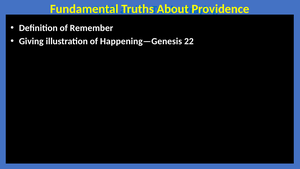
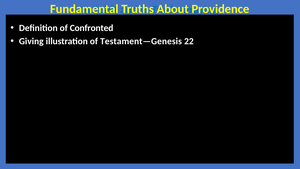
Remember: Remember -> Confronted
Happening—Genesis: Happening—Genesis -> Testament—Genesis
